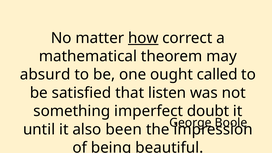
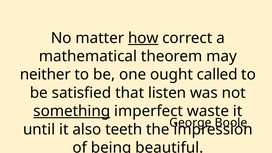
absurd: absurd -> neither
something underline: none -> present
doubt: doubt -> waste
been: been -> teeth
